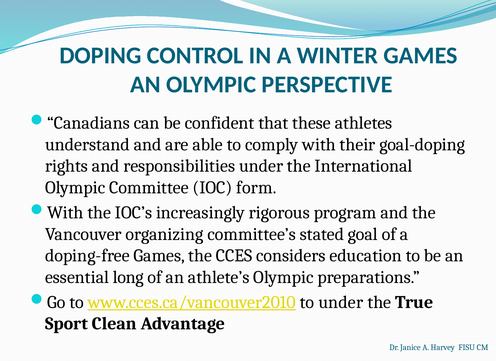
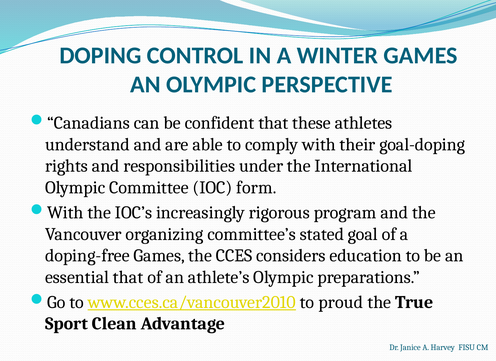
essential long: long -> that
to under: under -> proud
